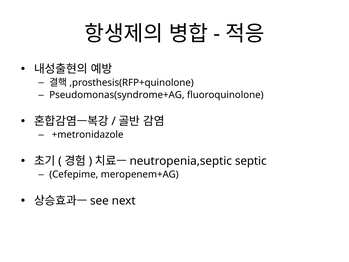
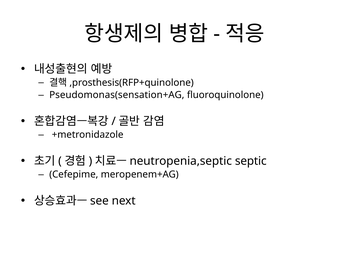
Pseudomonas(syndrome+AG: Pseudomonas(syndrome+AG -> Pseudomonas(sensation+AG
